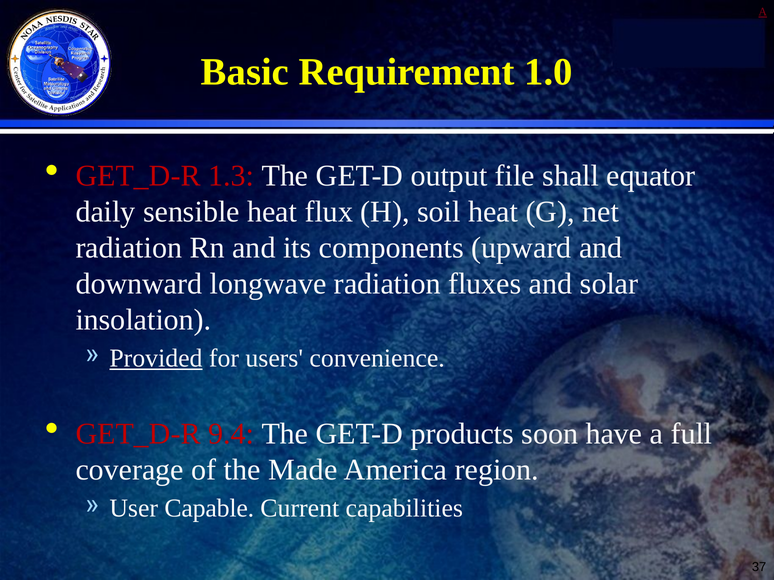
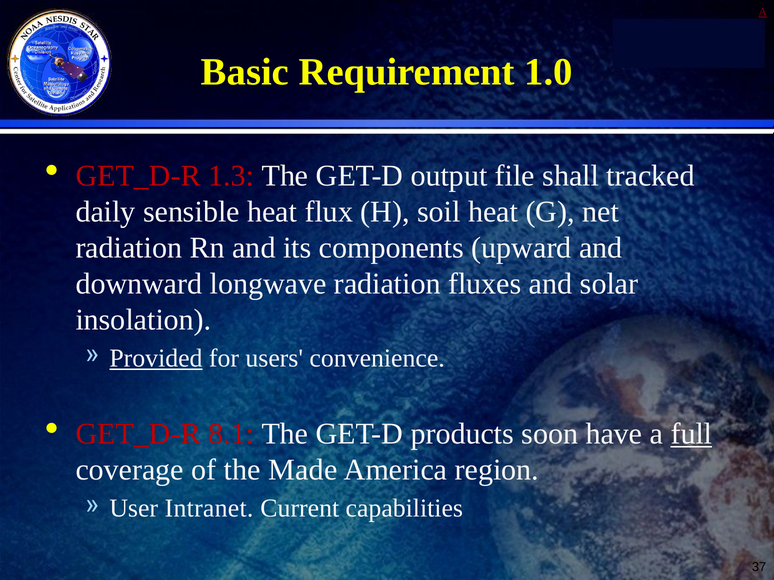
equator: equator -> tracked
9.4: 9.4 -> 8.1
full underline: none -> present
Capable: Capable -> Intranet
